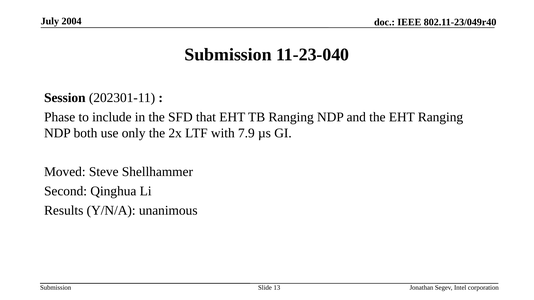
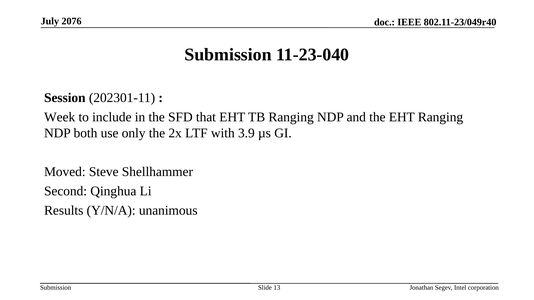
2004: 2004 -> 2076
Phase: Phase -> Week
7.9: 7.9 -> 3.9
